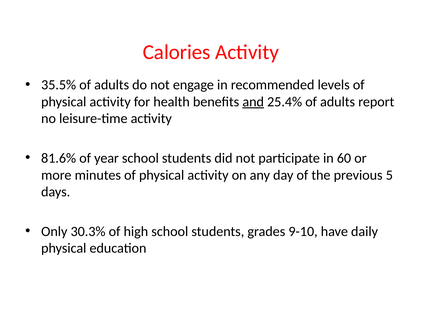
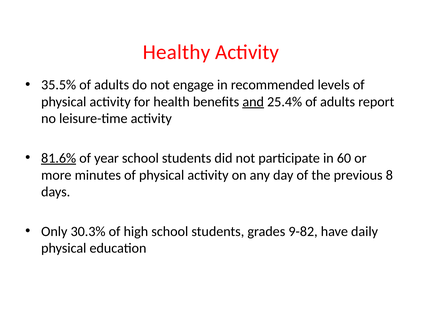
Calories: Calories -> Healthy
81.6% underline: none -> present
5: 5 -> 8
9-10: 9-10 -> 9-82
